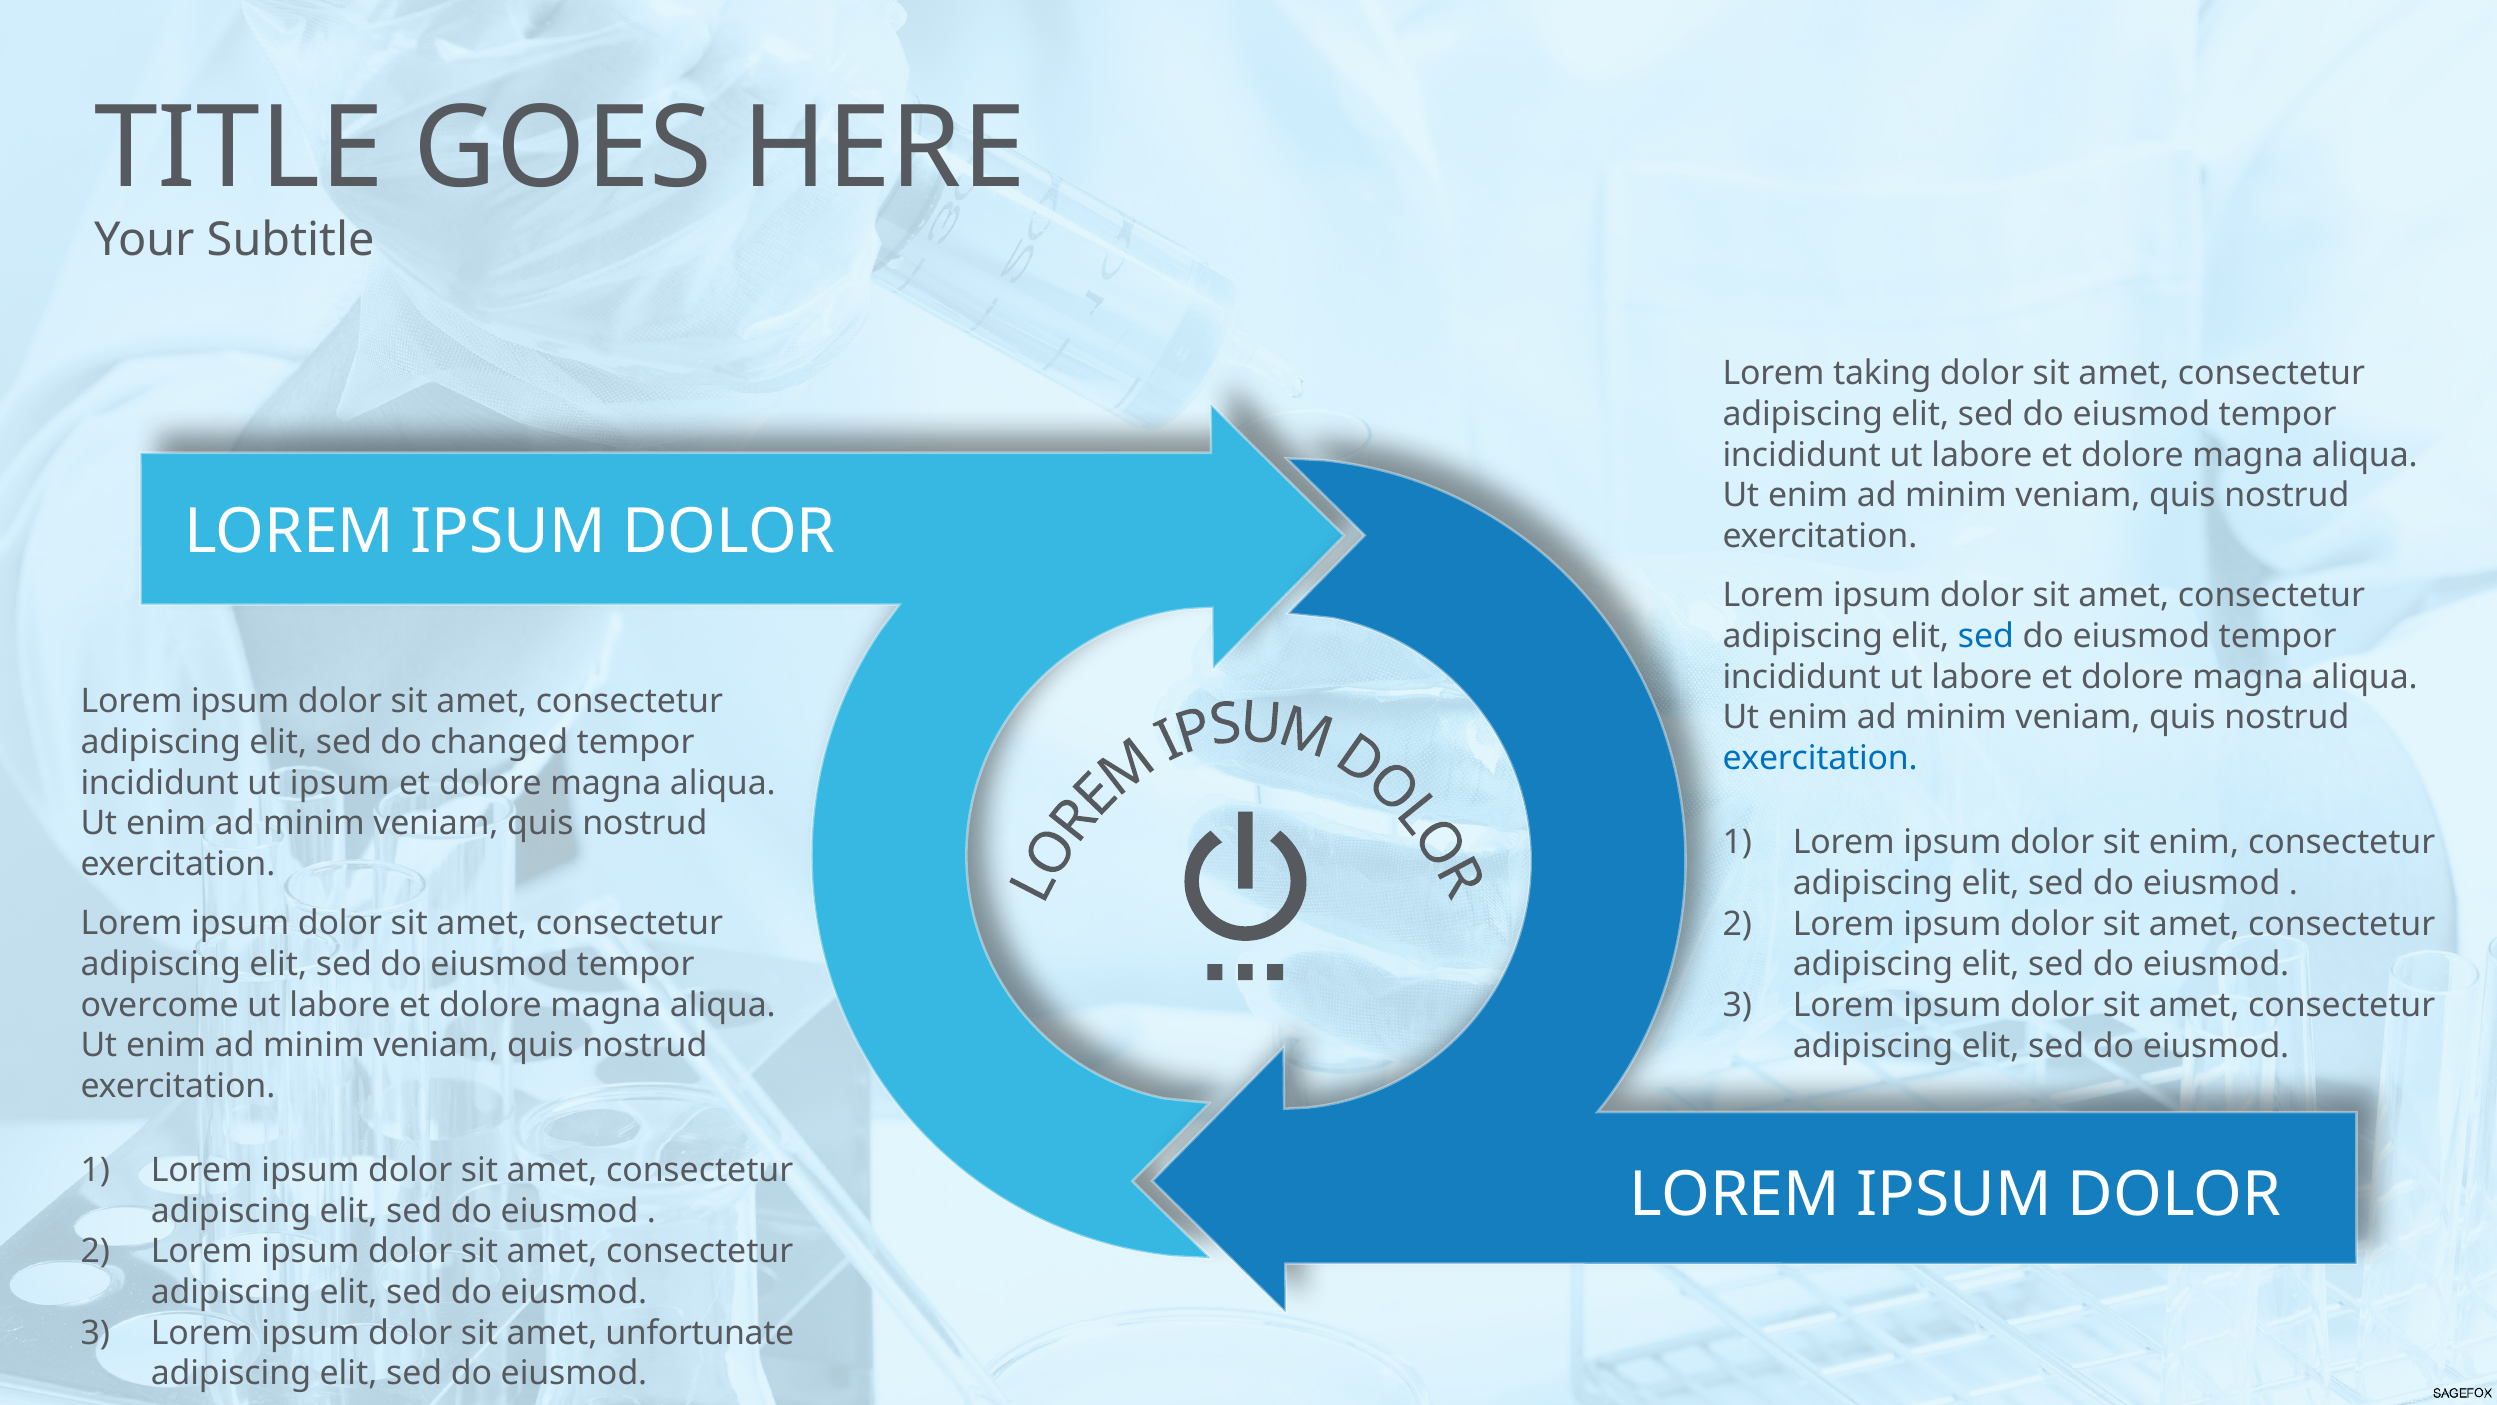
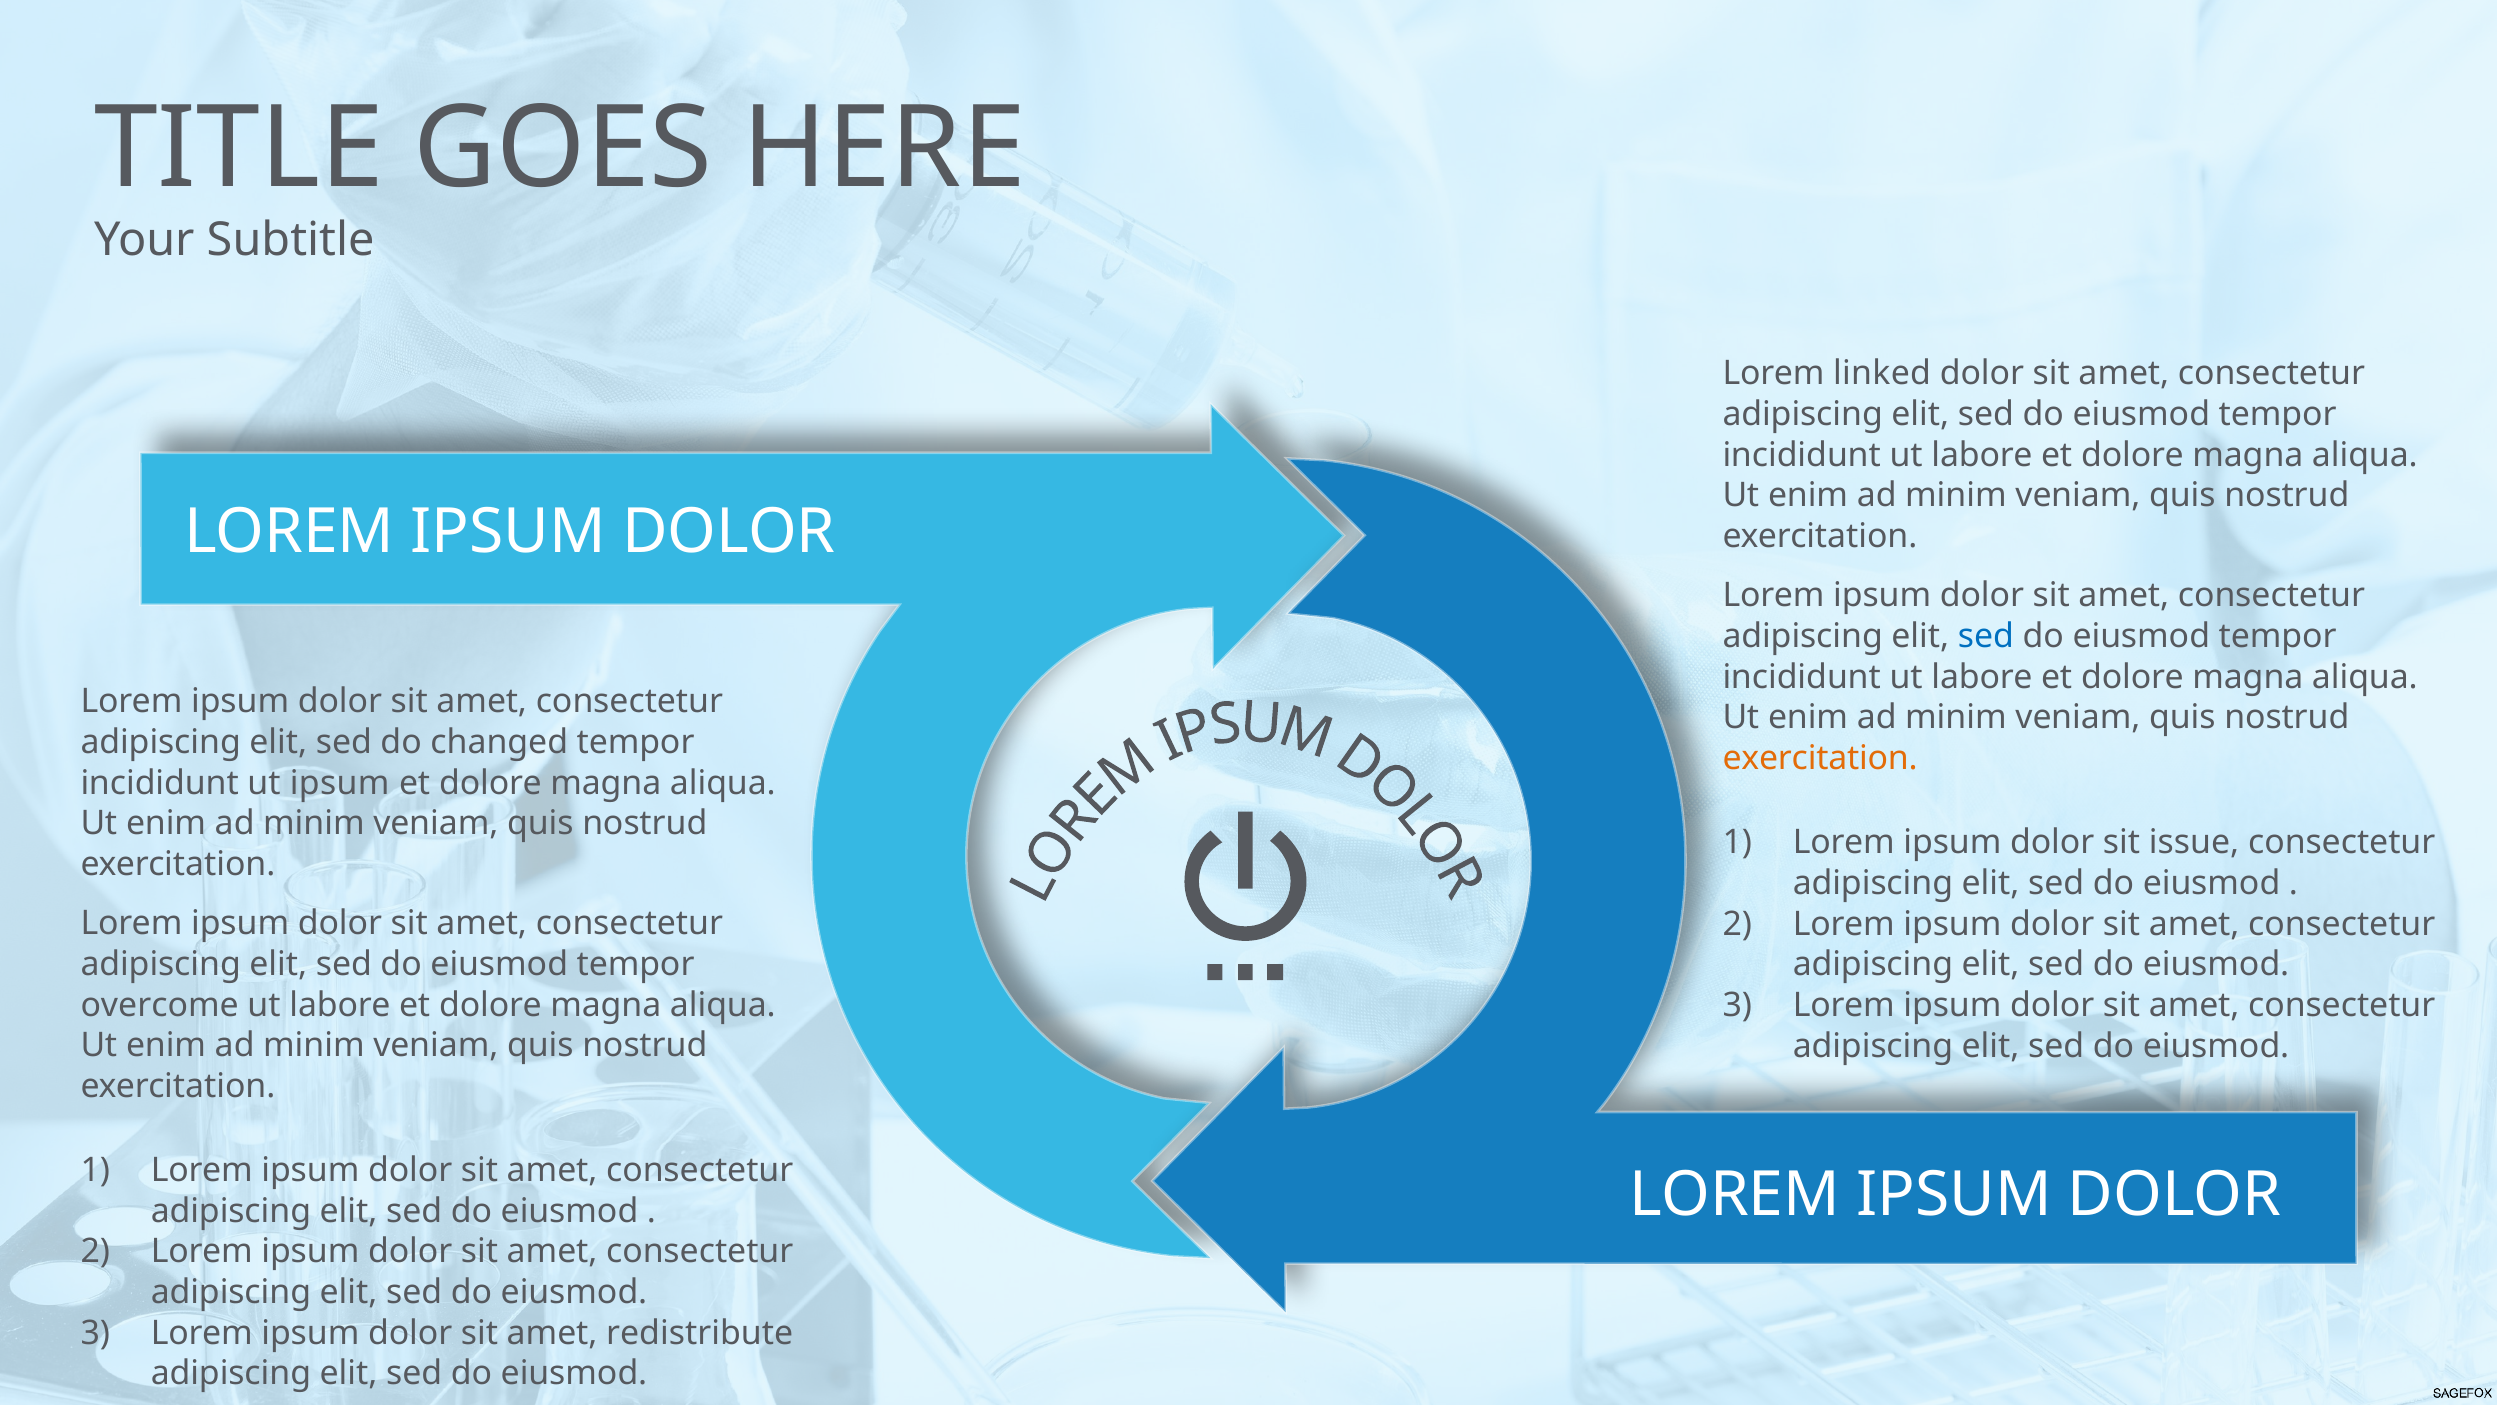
taking: taking -> linked
exercitation at (1820, 758) colour: blue -> orange
sit enim: enim -> issue
unfortunate: unfortunate -> redistribute
